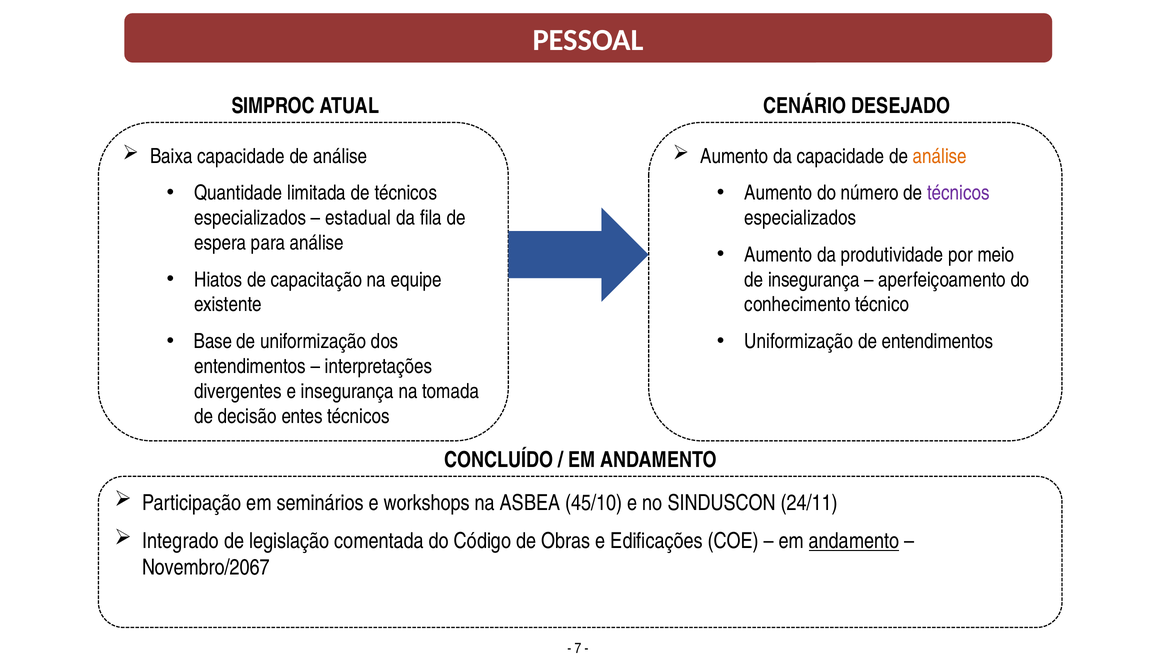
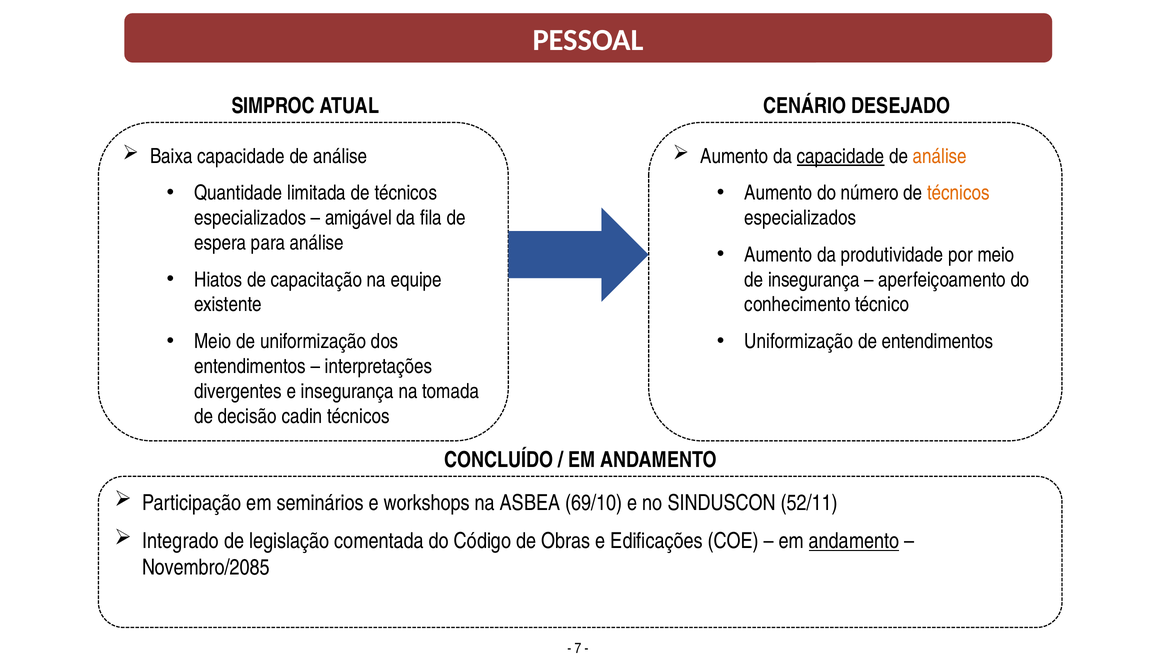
capacidade at (841, 156) underline: none -> present
técnicos at (958, 193) colour: purple -> orange
estadual: estadual -> amigável
Base at (213, 341): Base -> Meio
entes: entes -> cadin
45/10: 45/10 -> 69/10
24/11: 24/11 -> 52/11
Novembro/2067: Novembro/2067 -> Novembro/2085
